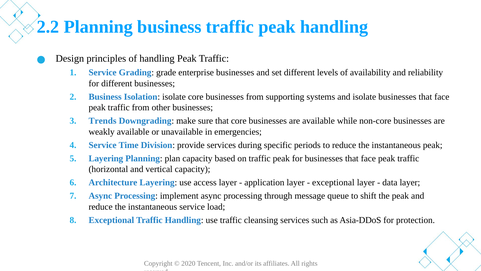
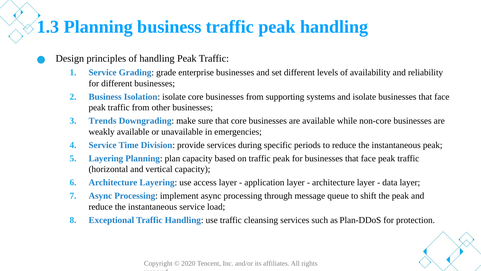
2.2: 2.2 -> 1.3
exceptional at (333, 182): exceptional -> architecture
Asia-DDoS: Asia-DDoS -> Plan-DDoS
